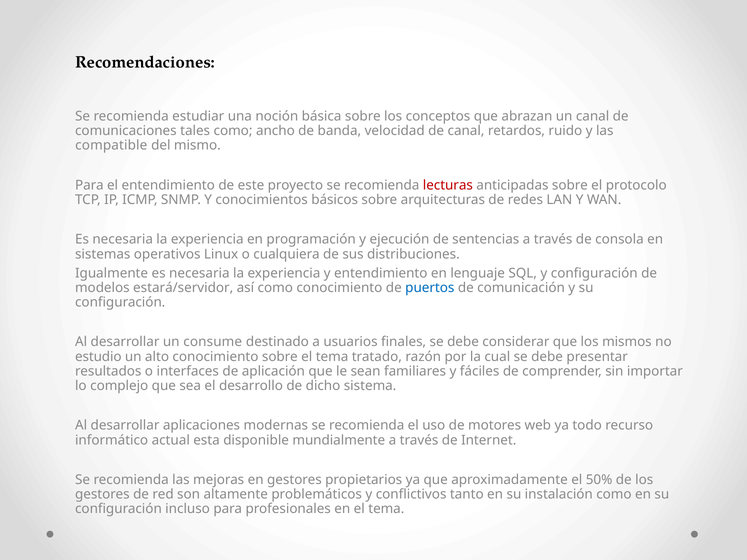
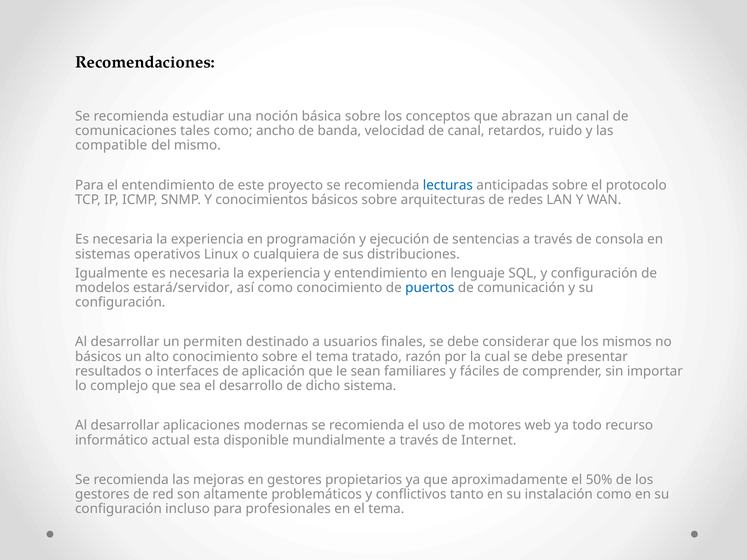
lecturas colour: red -> blue
consume: consume -> permiten
estudio at (98, 357): estudio -> básicos
